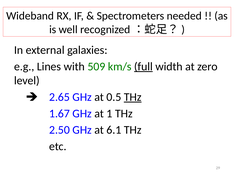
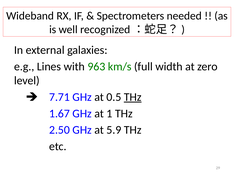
509: 509 -> 963
full underline: present -> none
2.65: 2.65 -> 7.71
6.1: 6.1 -> 5.9
